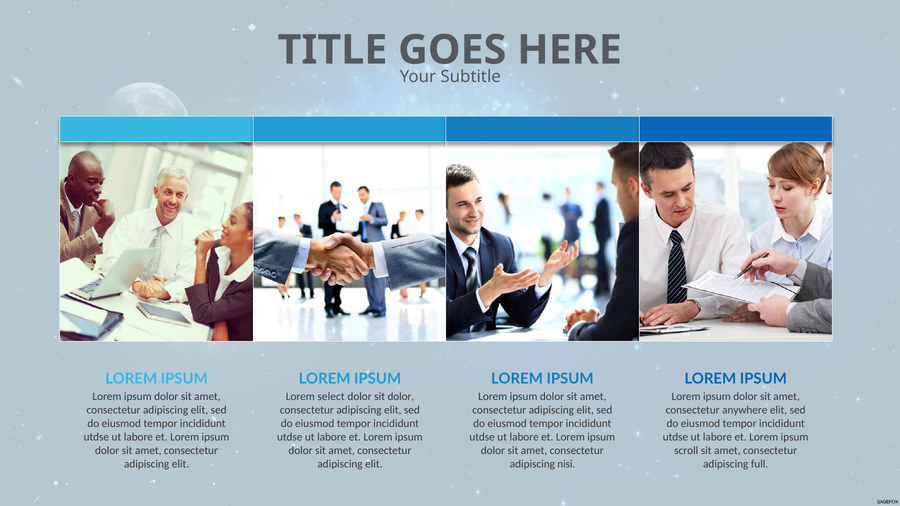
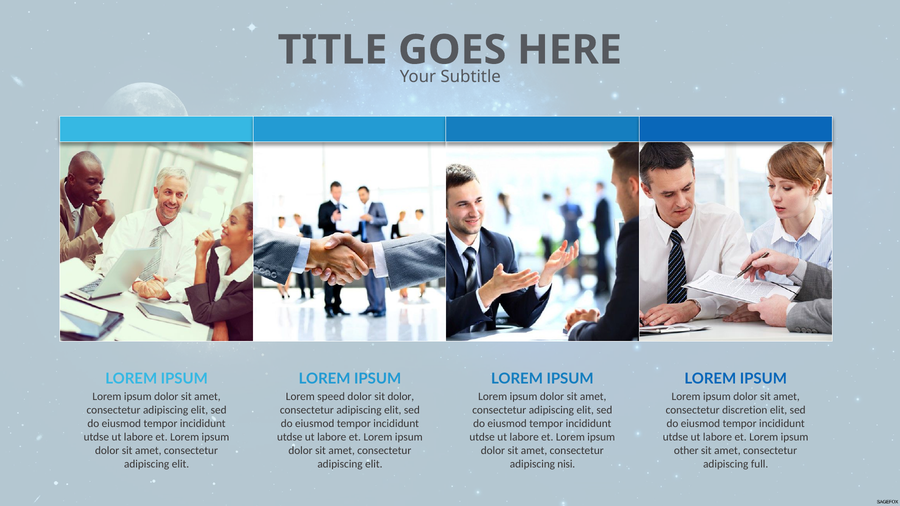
select: select -> speed
anywhere: anywhere -> discretion
scroll: scroll -> other
